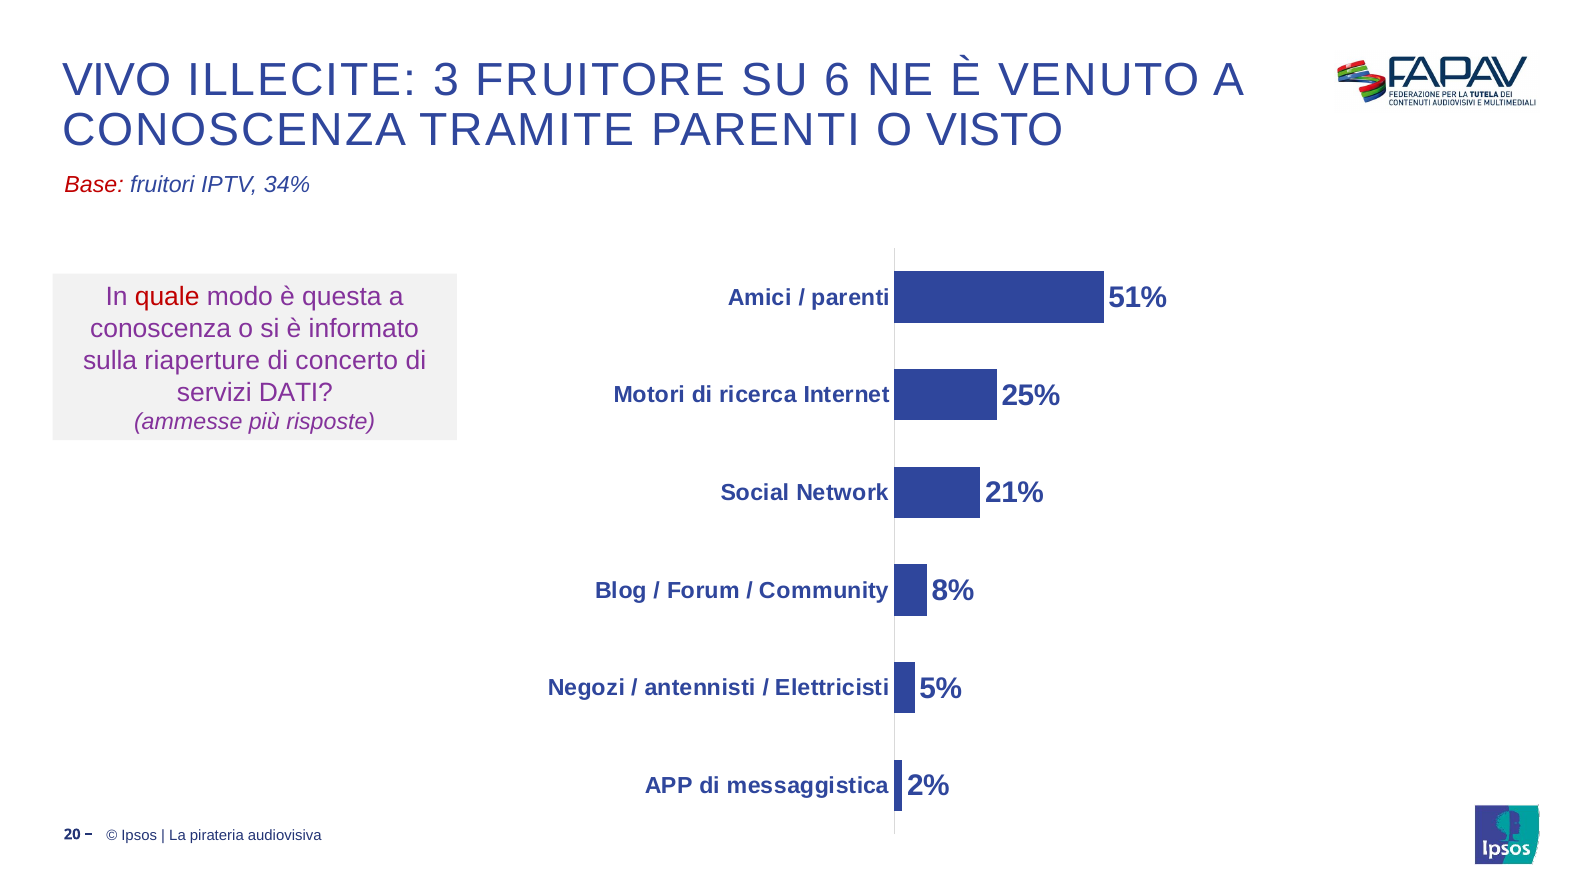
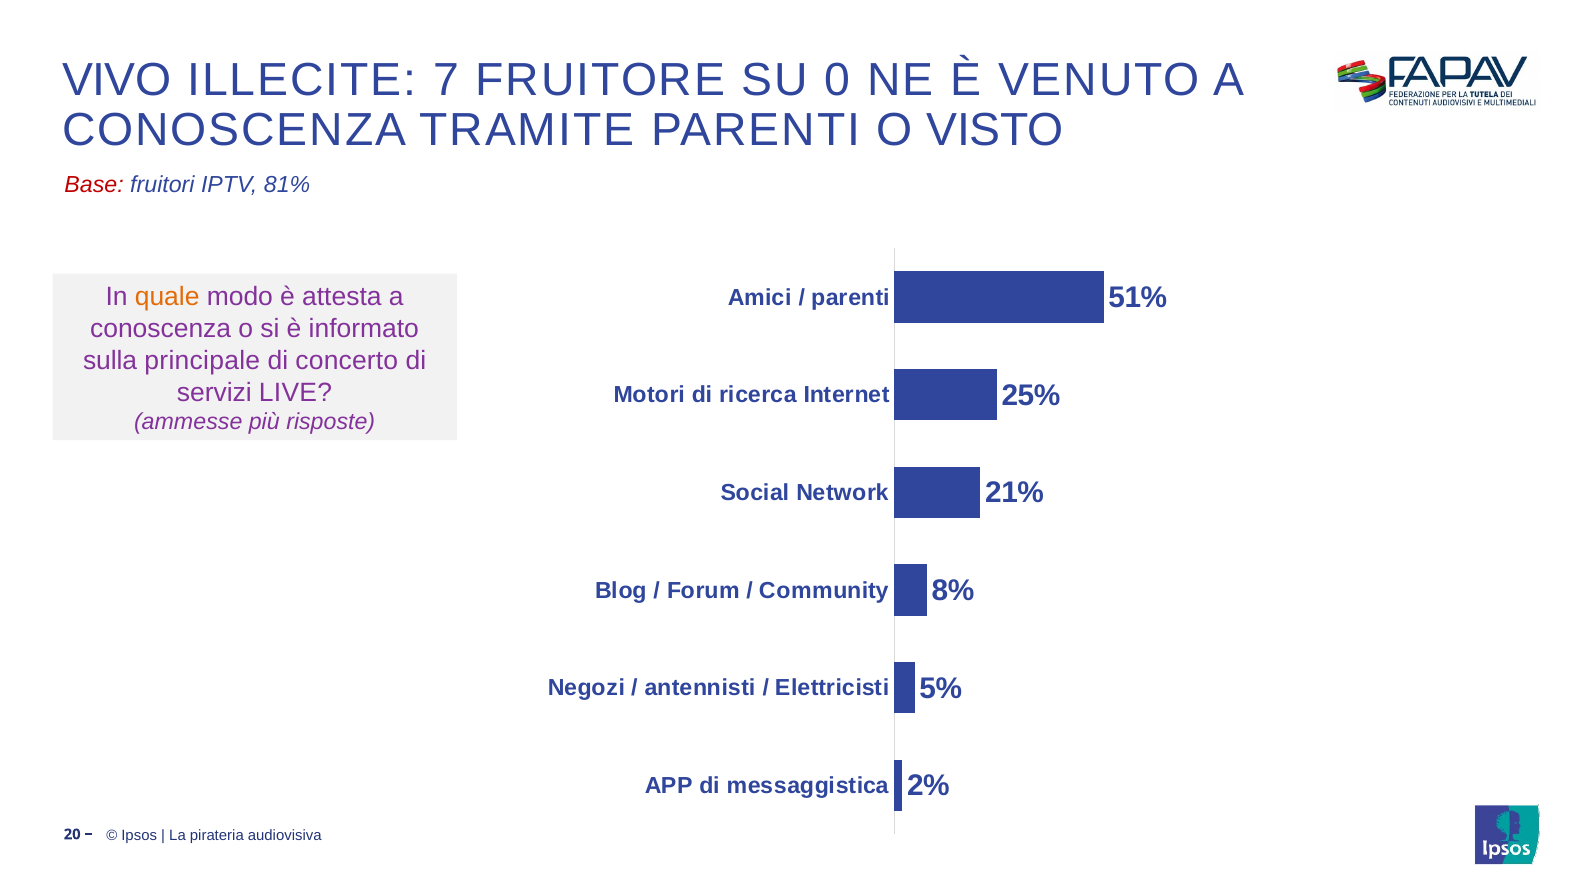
3: 3 -> 7
6: 6 -> 0
34%: 34% -> 81%
quale colour: red -> orange
questa: questa -> attesta
riaperture: riaperture -> principale
DATI: DATI -> LIVE
